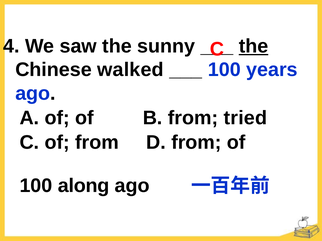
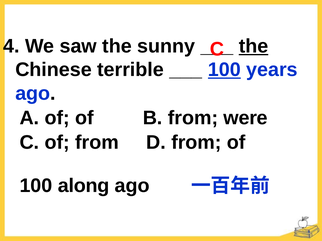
walked: walked -> terrible
100 at (224, 70) underline: none -> present
tried: tried -> were
